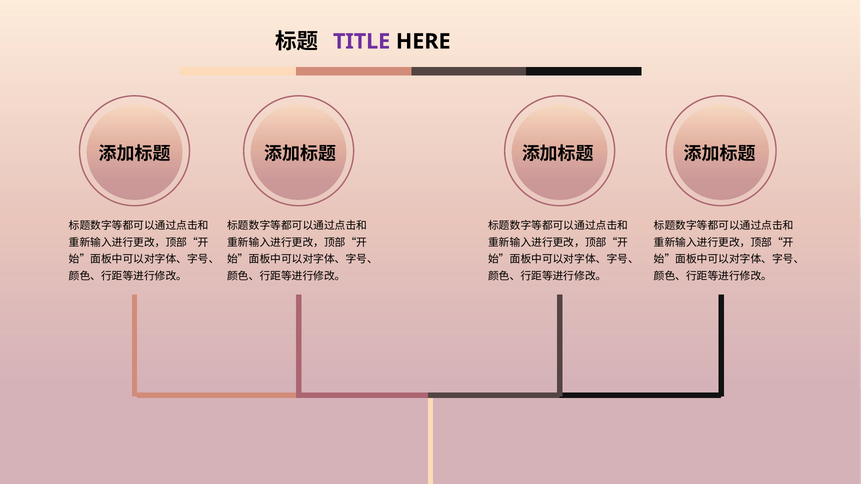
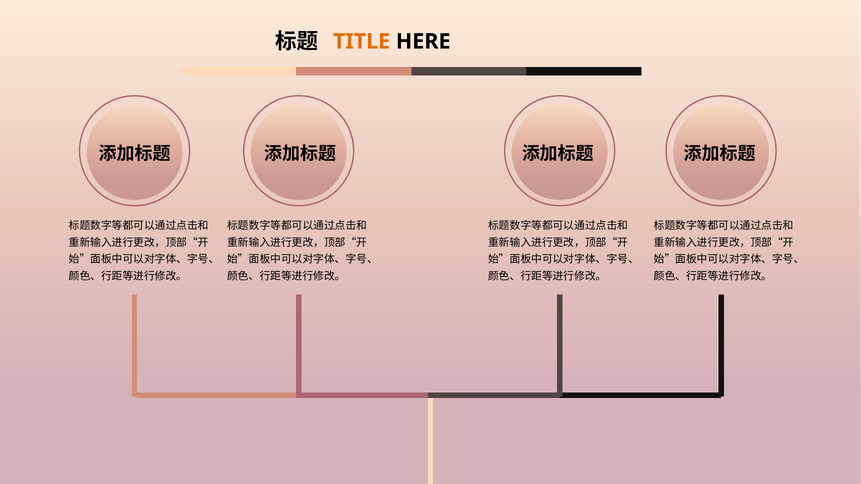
TITLE colour: purple -> orange
